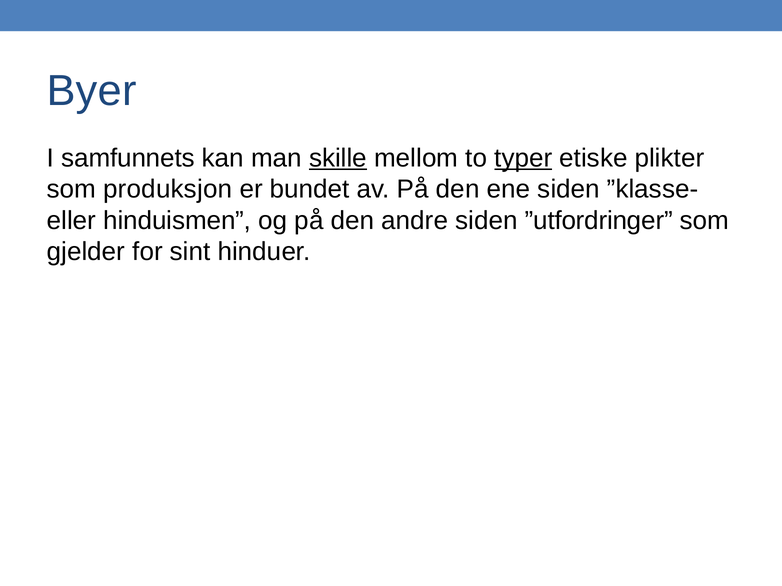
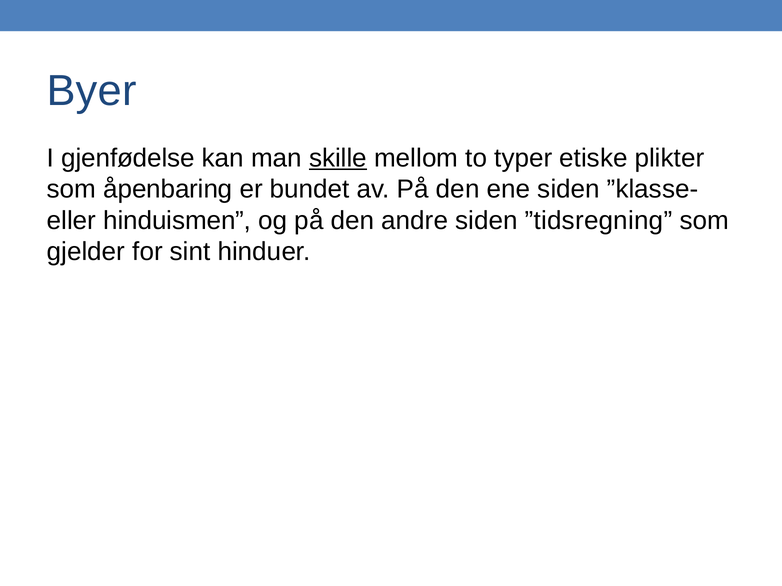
samfunnets: samfunnets -> gjenfødelse
typer underline: present -> none
produksjon: produksjon -> åpenbaring
”utfordringer: ”utfordringer -> ”tidsregning
